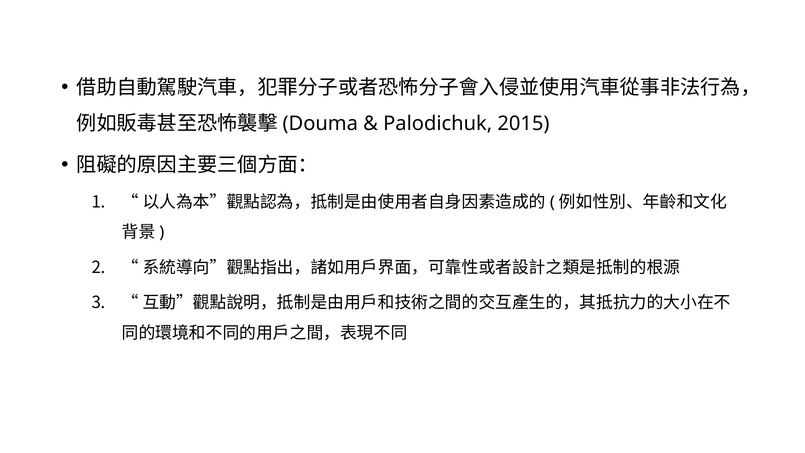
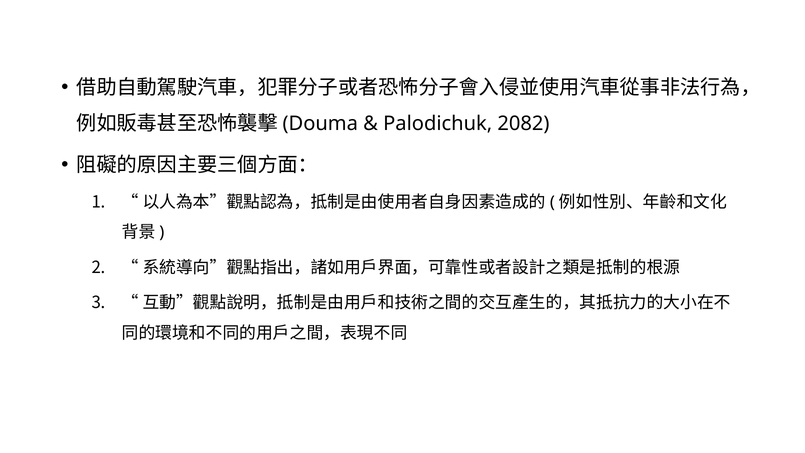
2015: 2015 -> 2082
